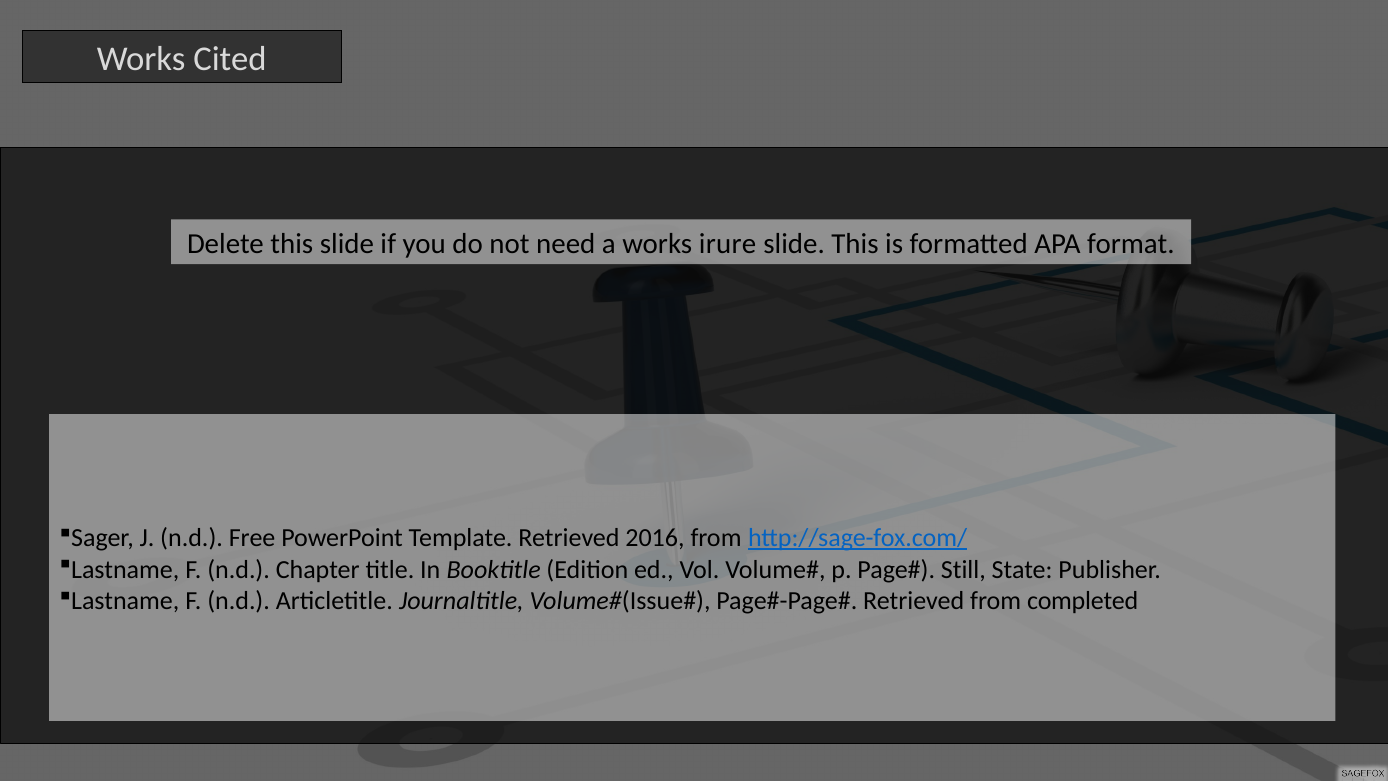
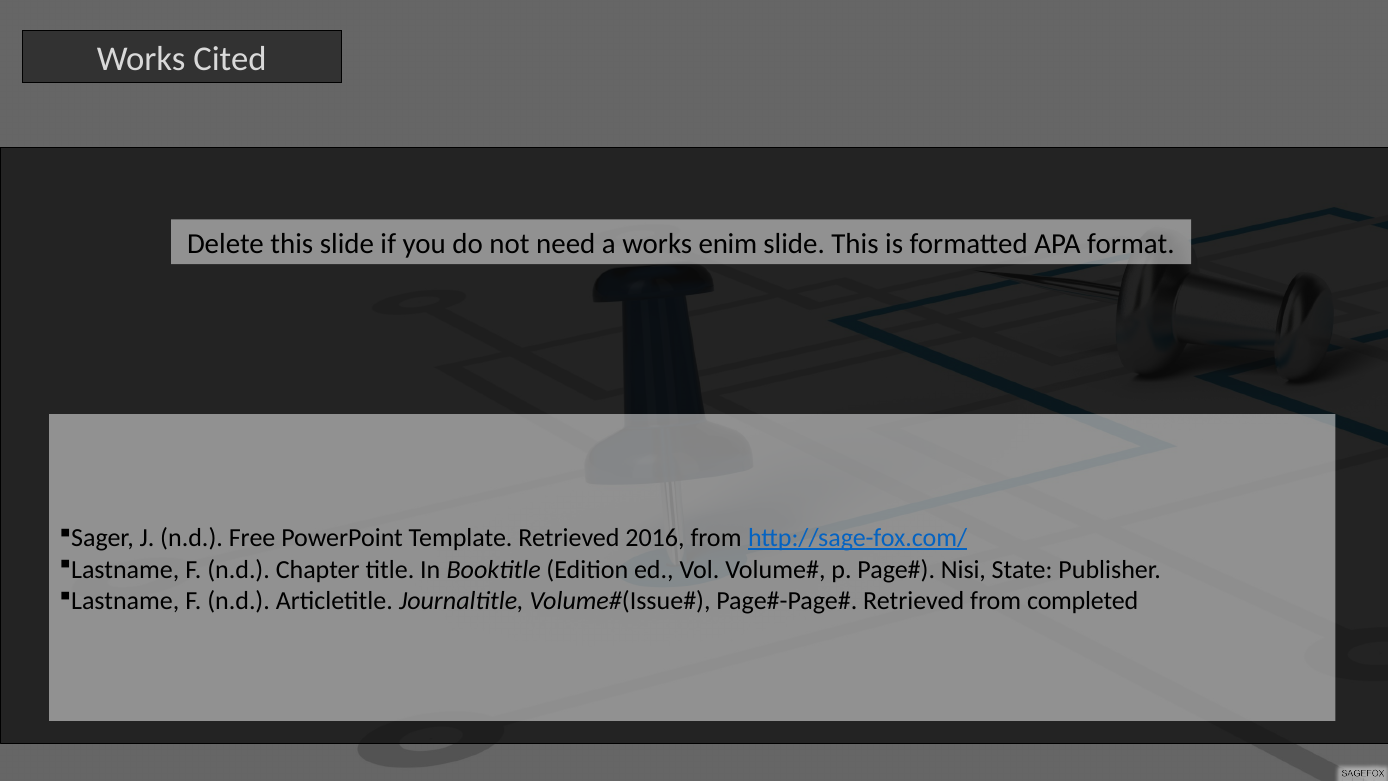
irure: irure -> enim
Still: Still -> Nisi
